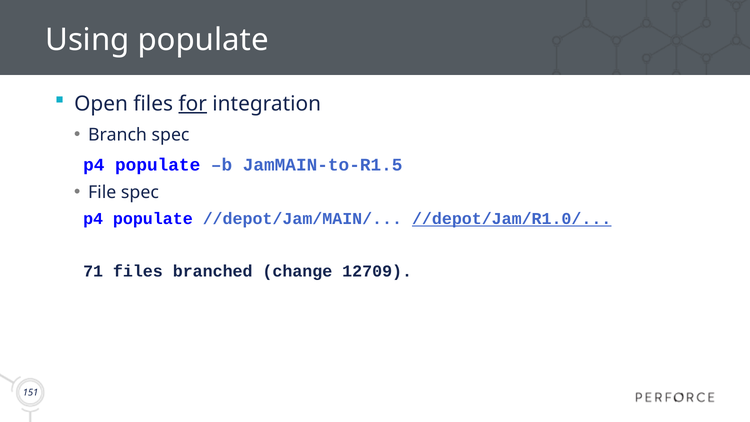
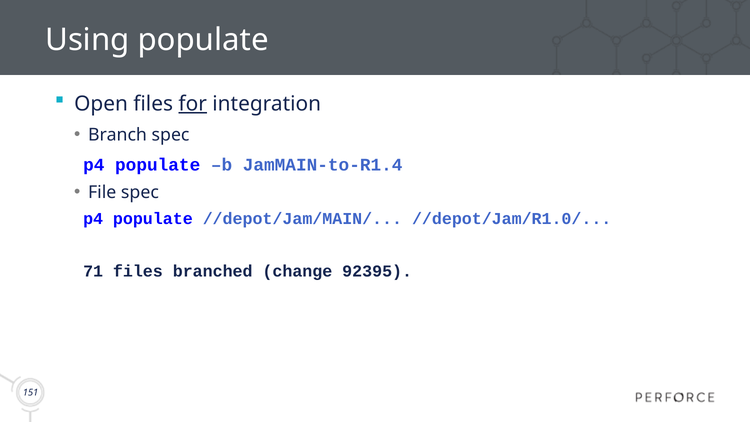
JamMAIN-to-R1.5: JamMAIN-to-R1.5 -> JamMAIN-to-R1.4
//depot/Jam/R1.0/ underline: present -> none
12709: 12709 -> 92395
